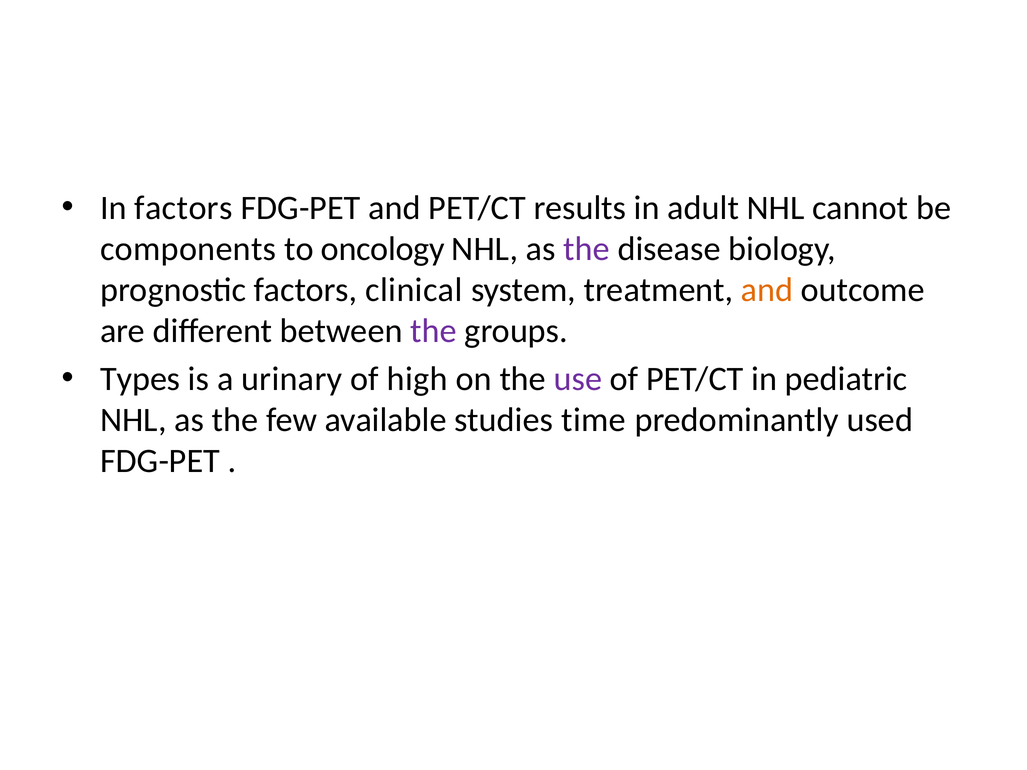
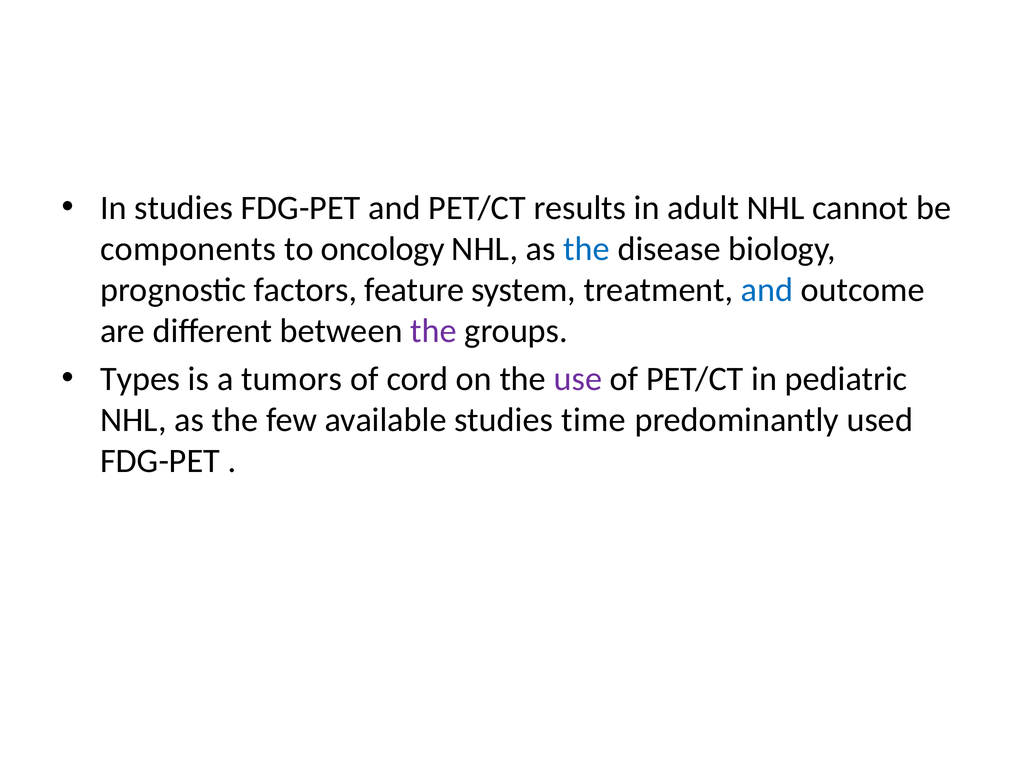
In factors: factors -> studies
the at (587, 249) colour: purple -> blue
clinical: clinical -> feature
and at (767, 290) colour: orange -> blue
urinary: urinary -> tumors
high: high -> cord
